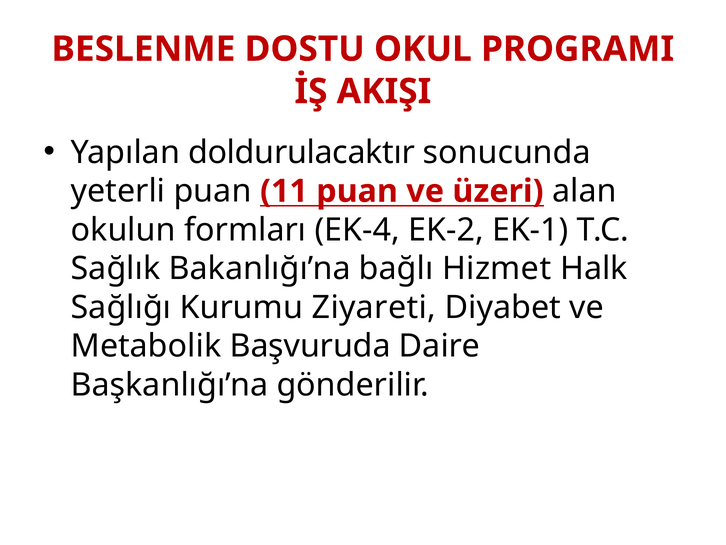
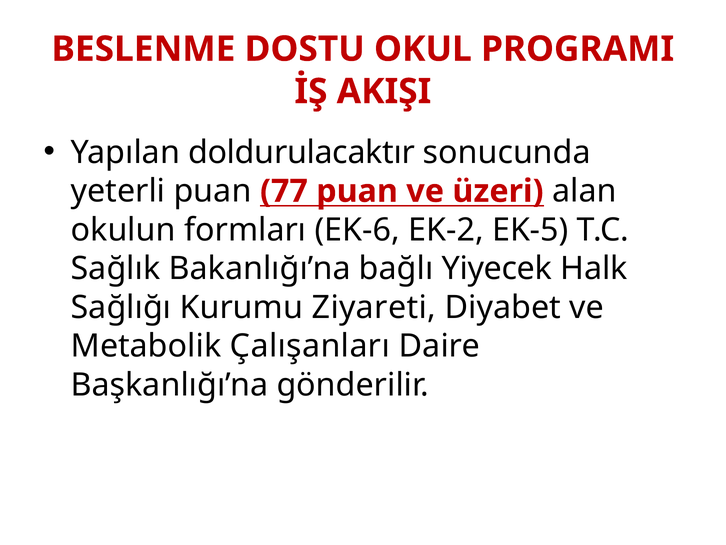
11: 11 -> 77
EK-4: EK-4 -> EK-6
EK-1: EK-1 -> EK-5
Hizmet: Hizmet -> Yiyecek
Başvuruda: Başvuruda -> Çalışanları
